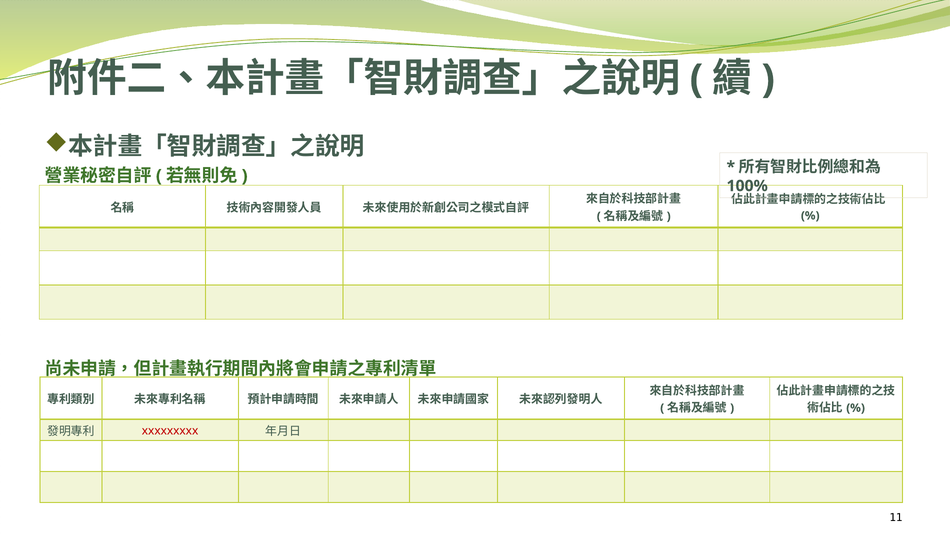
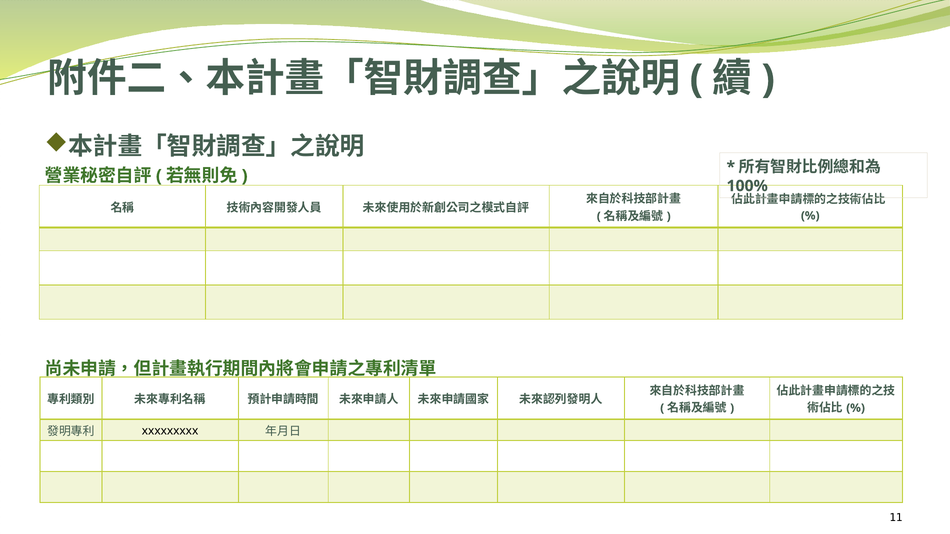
xxxxxxxxx colour: red -> black
